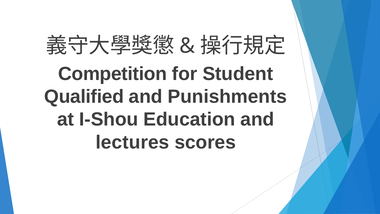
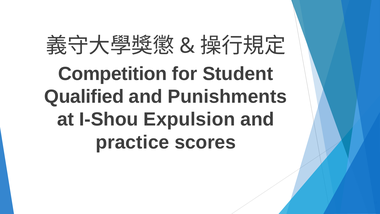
Education: Education -> Expulsion
lectures: lectures -> practice
